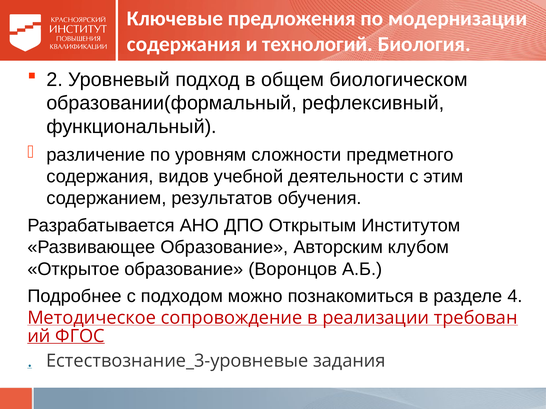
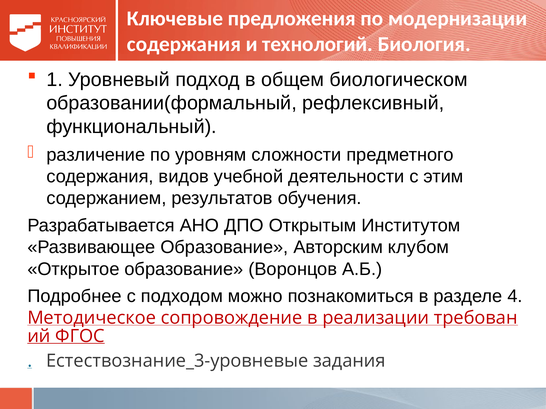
2: 2 -> 1
